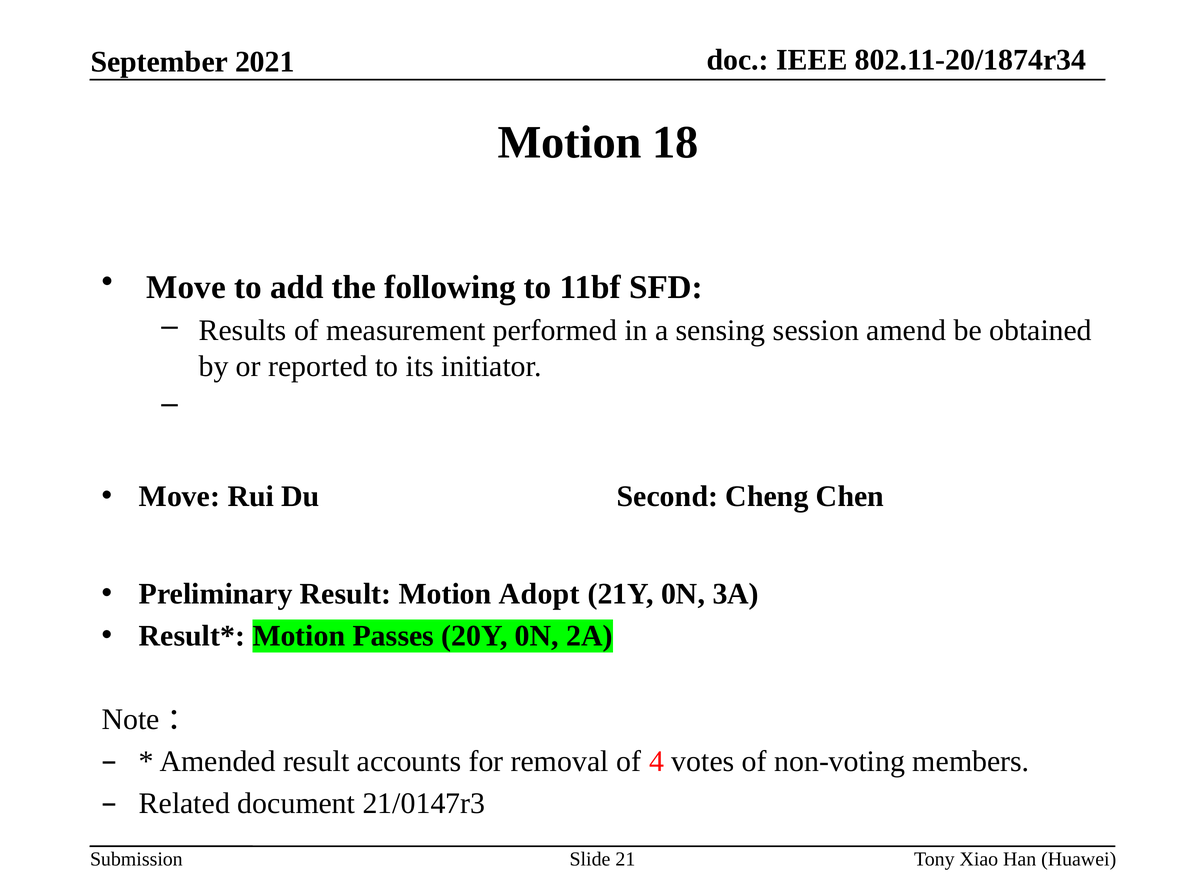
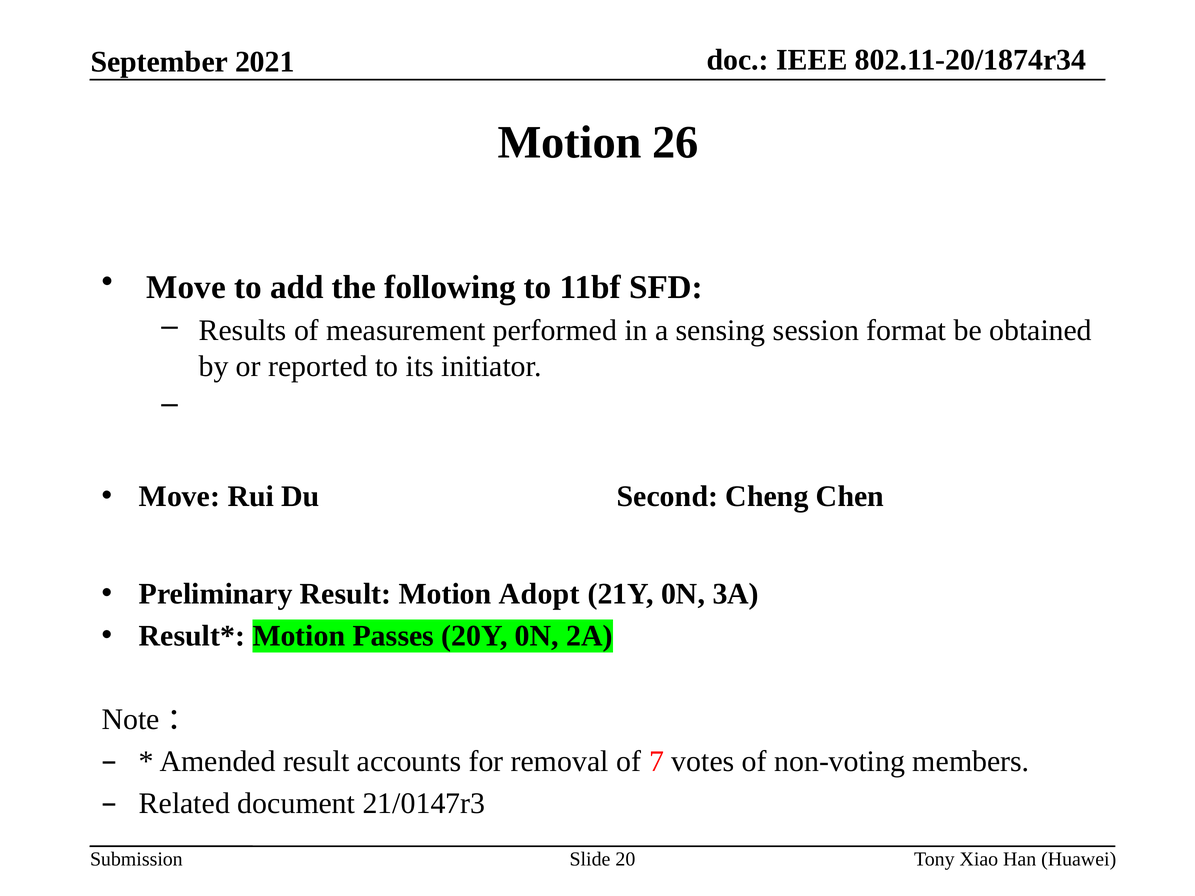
18: 18 -> 26
amend: amend -> format
4: 4 -> 7
21: 21 -> 20
